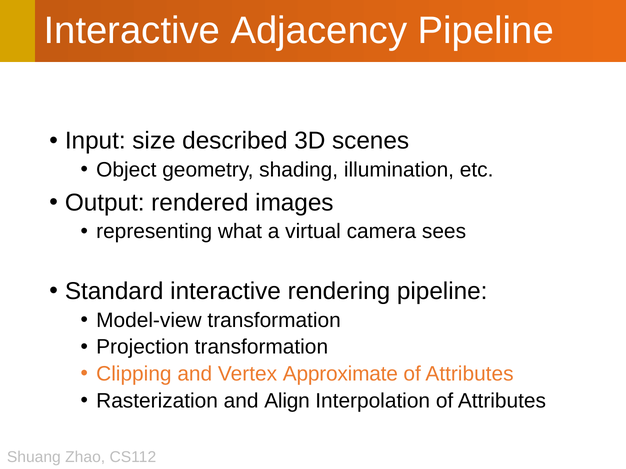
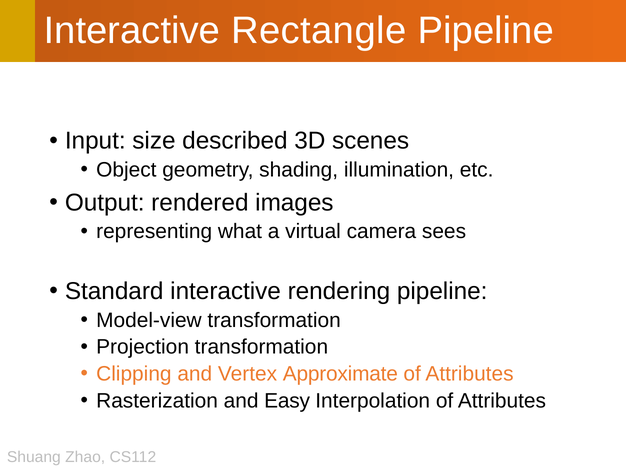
Adjacency: Adjacency -> Rectangle
Align: Align -> Easy
